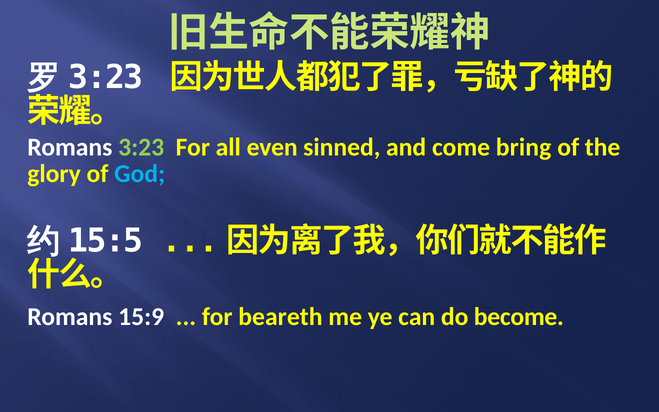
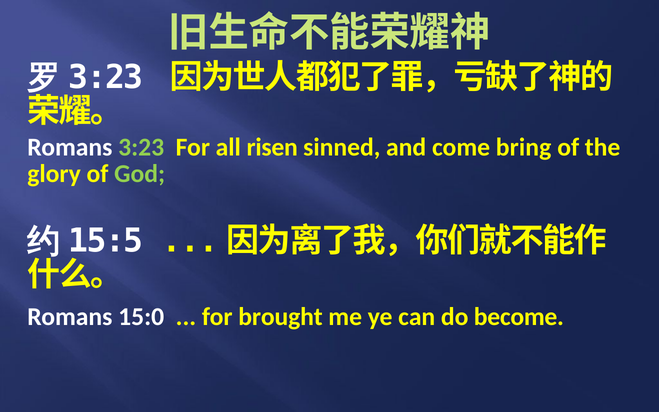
even: even -> risen
God colour: light blue -> light green
15:9: 15:9 -> 15:0
beareth: beareth -> brought
